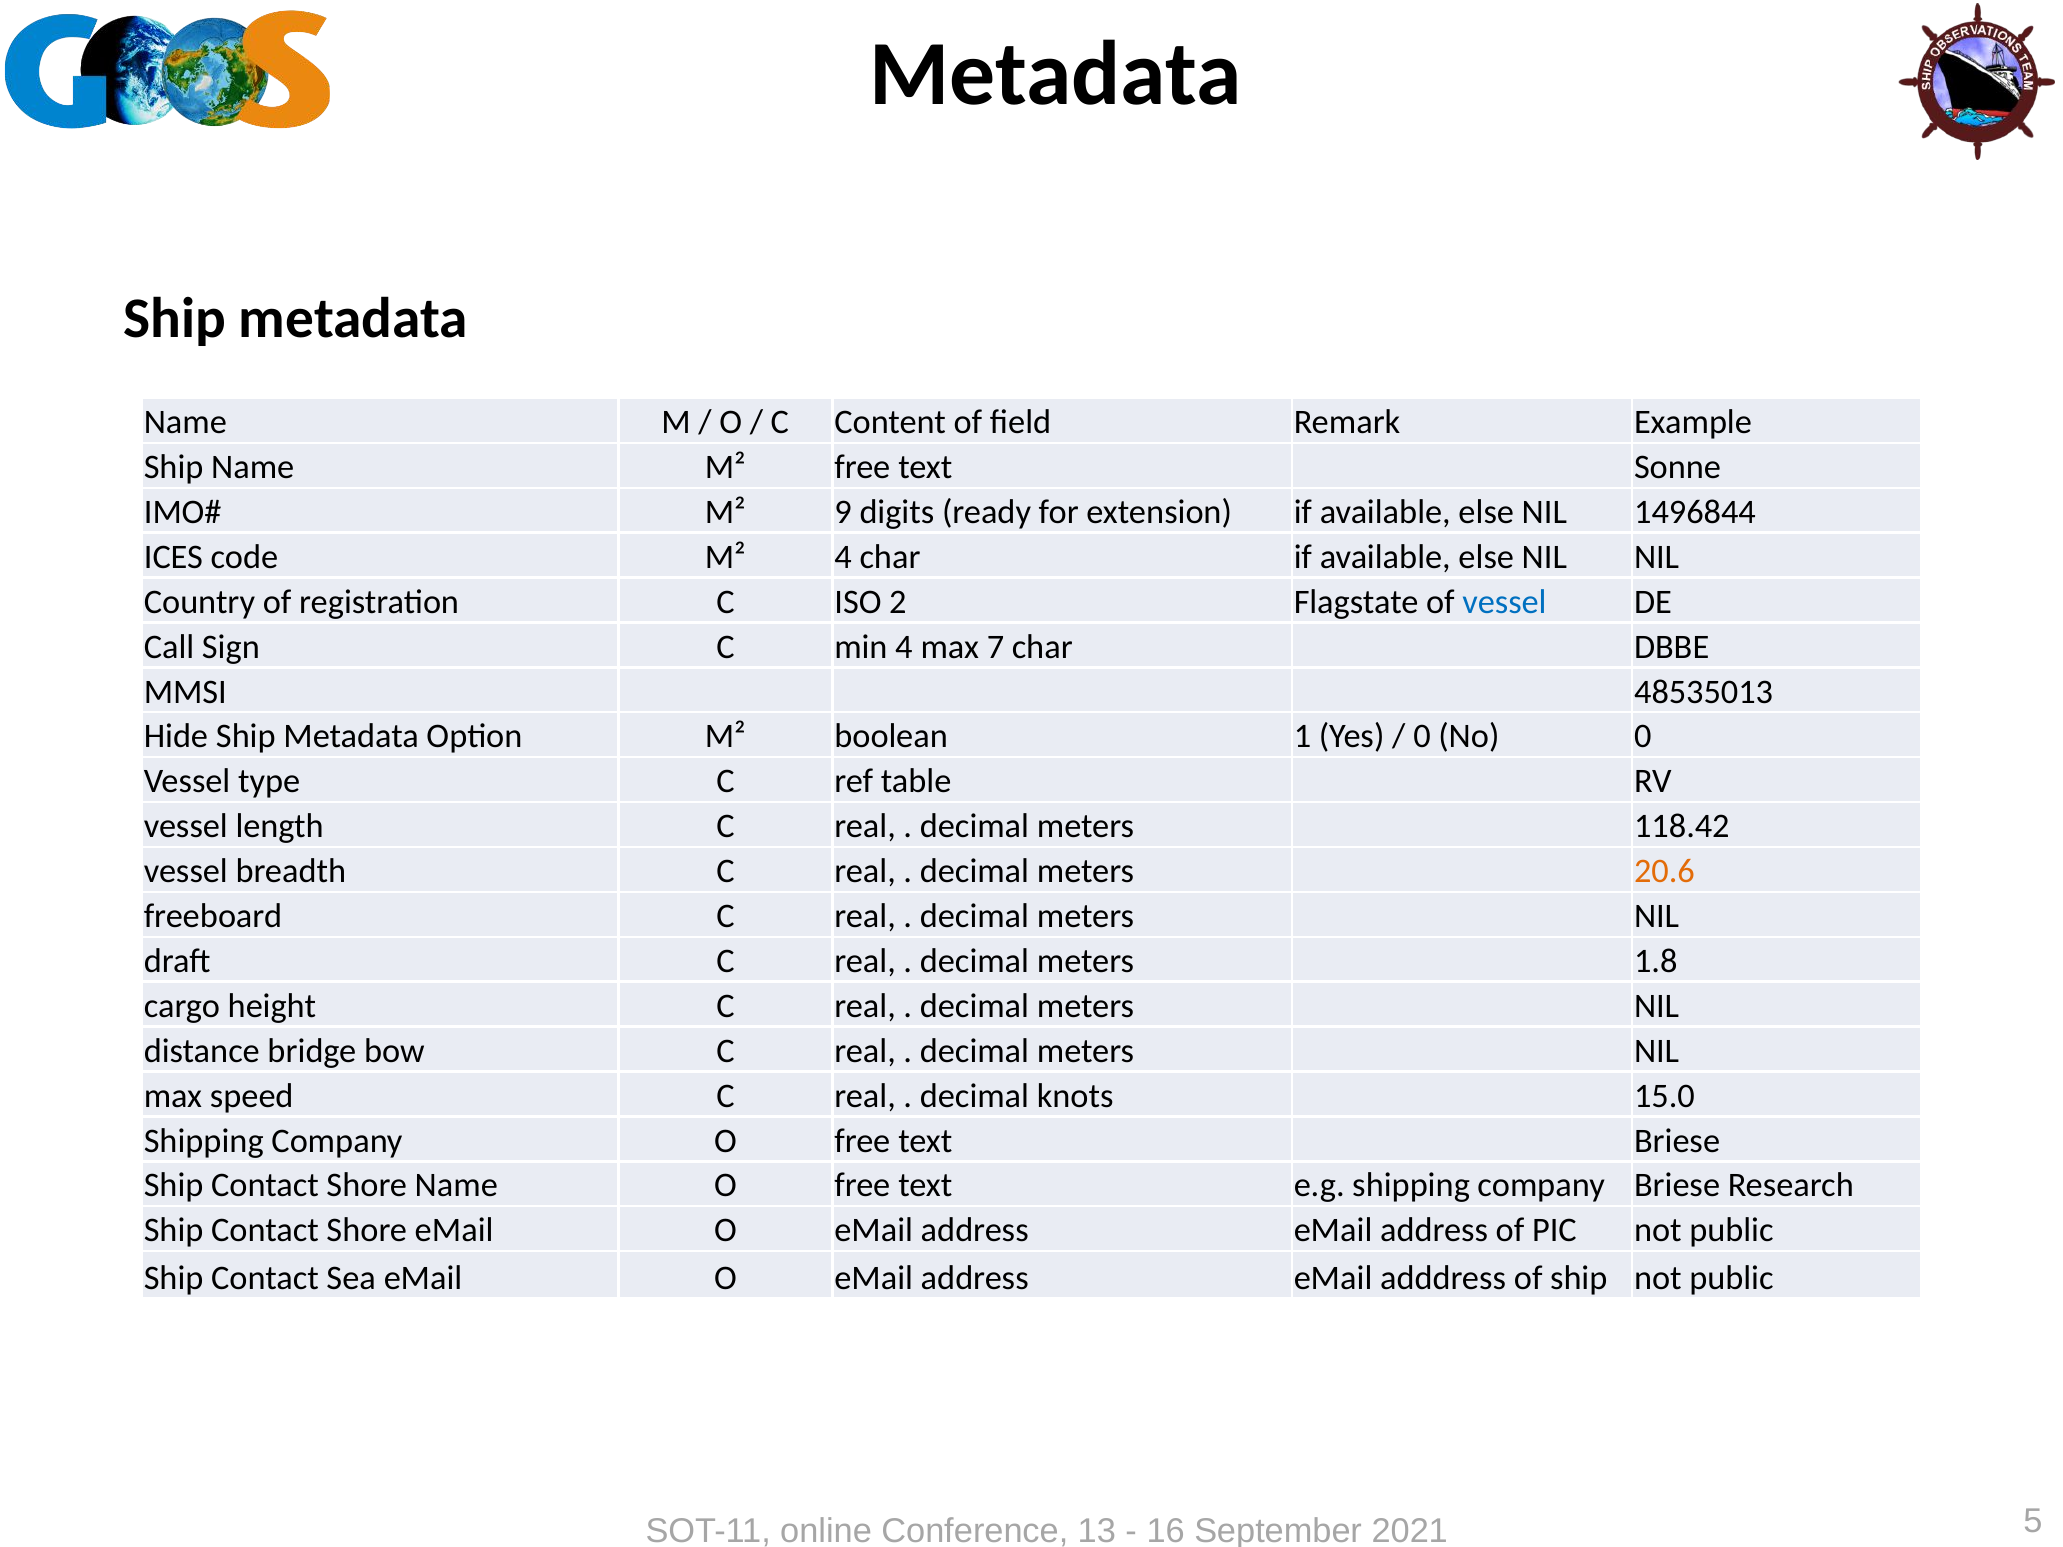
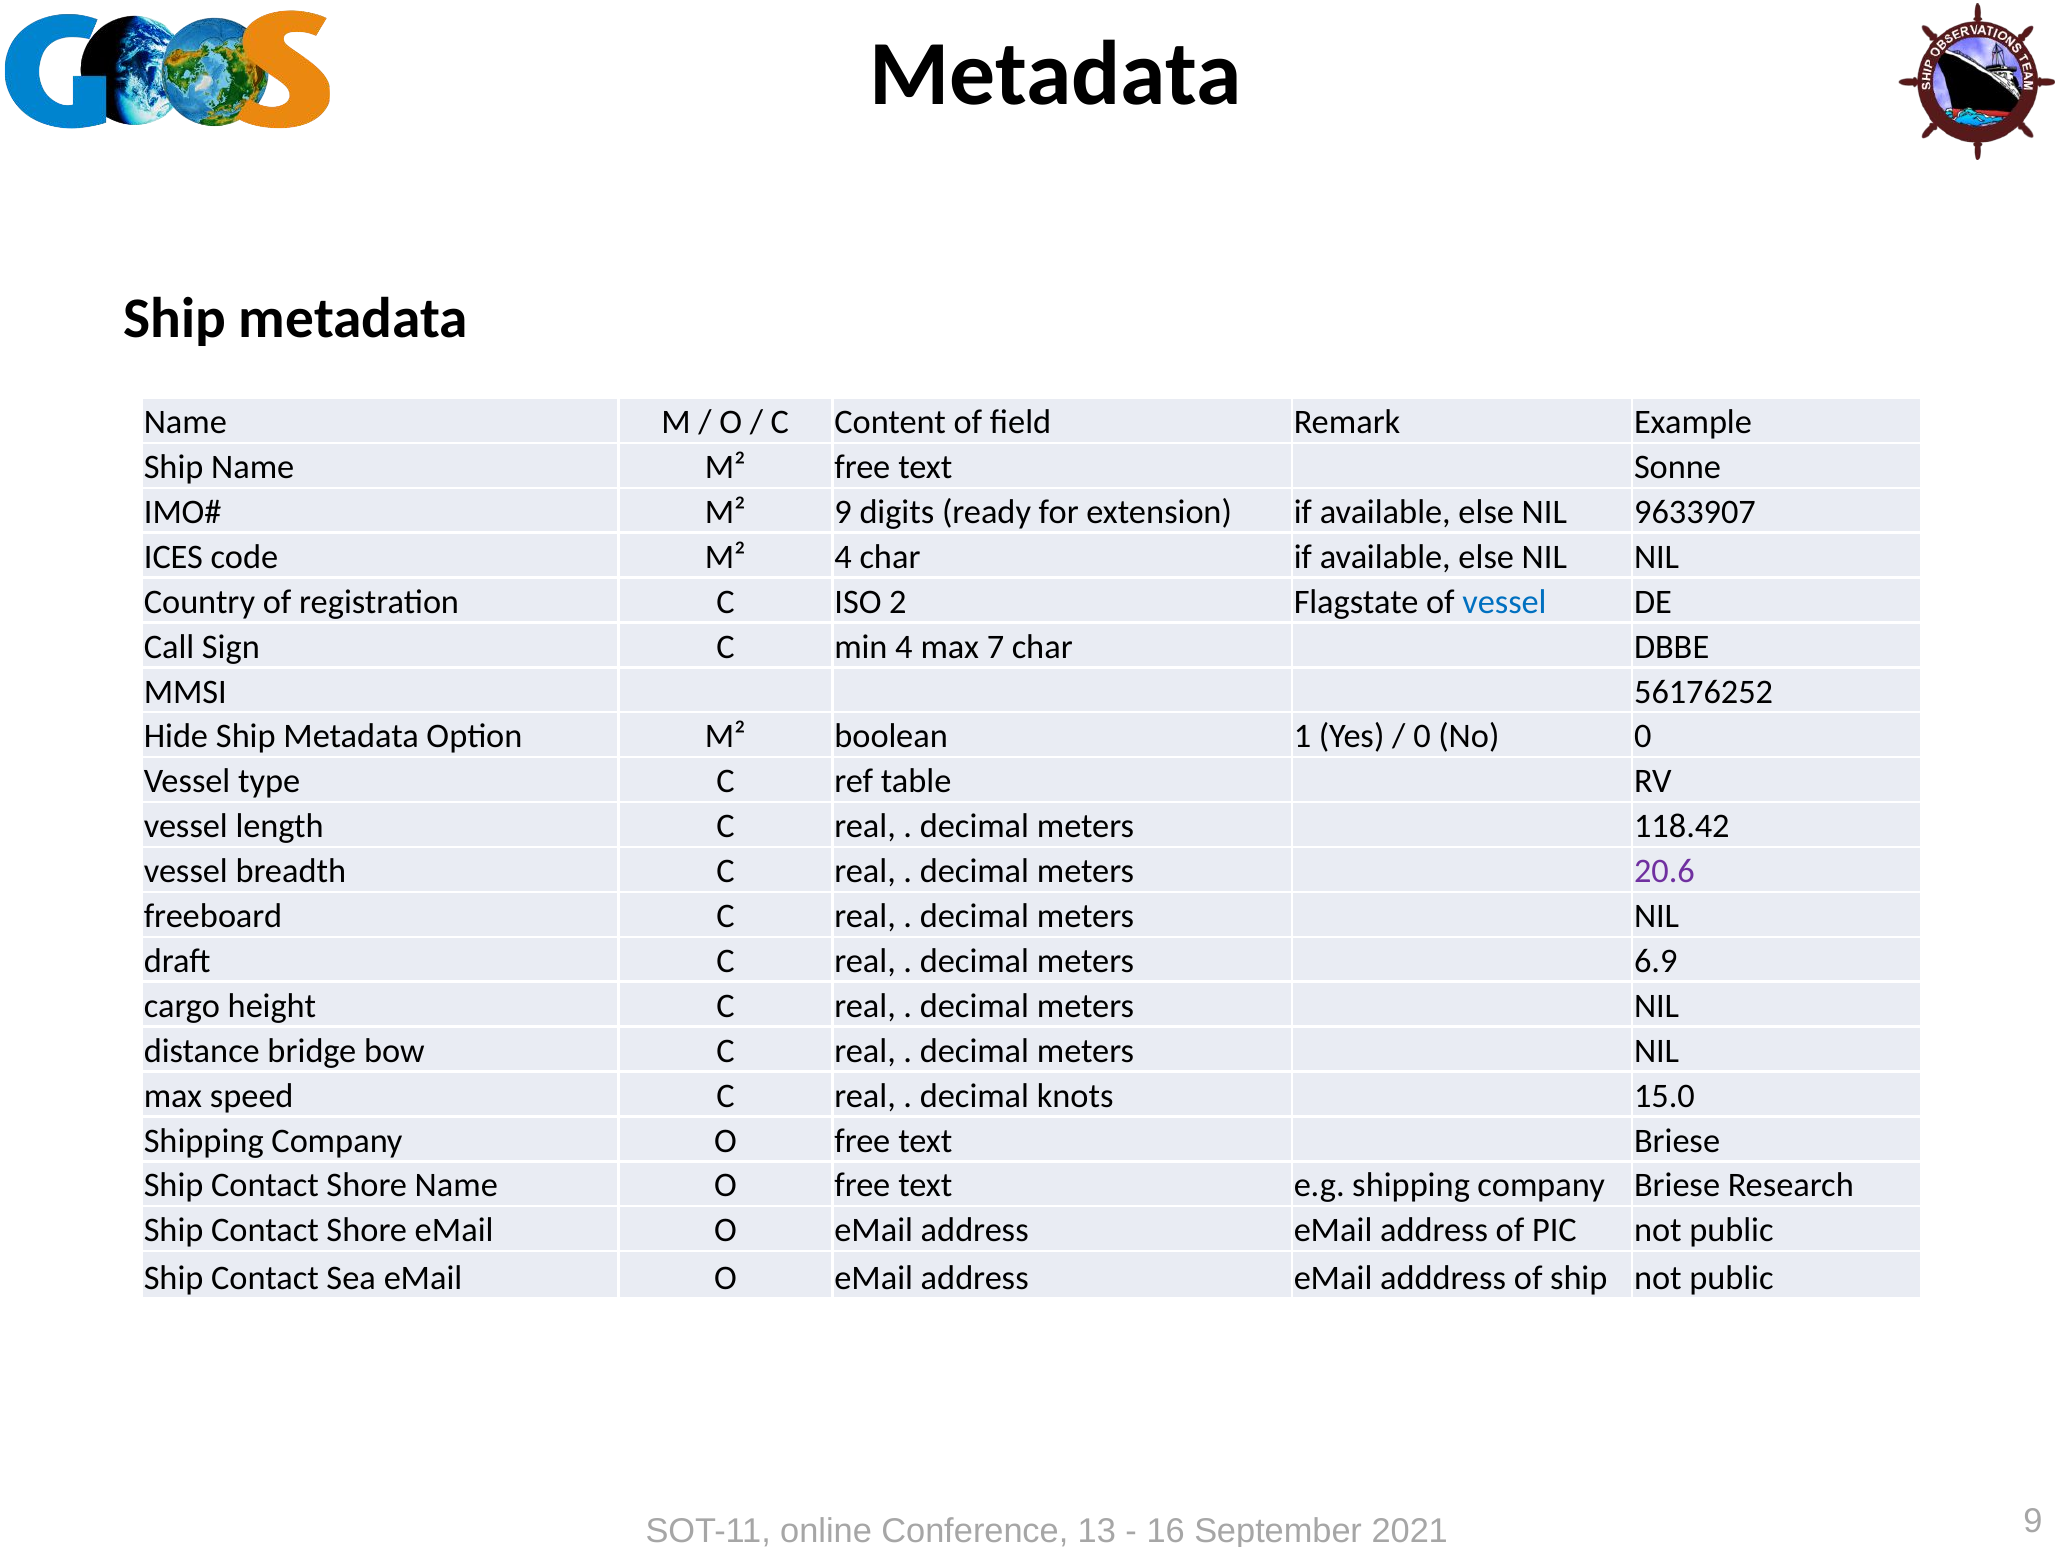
1496844: 1496844 -> 9633907
48535013: 48535013 -> 56176252
20.6 colour: orange -> purple
1.8: 1.8 -> 6.9
5 at (2033, 1521): 5 -> 9
